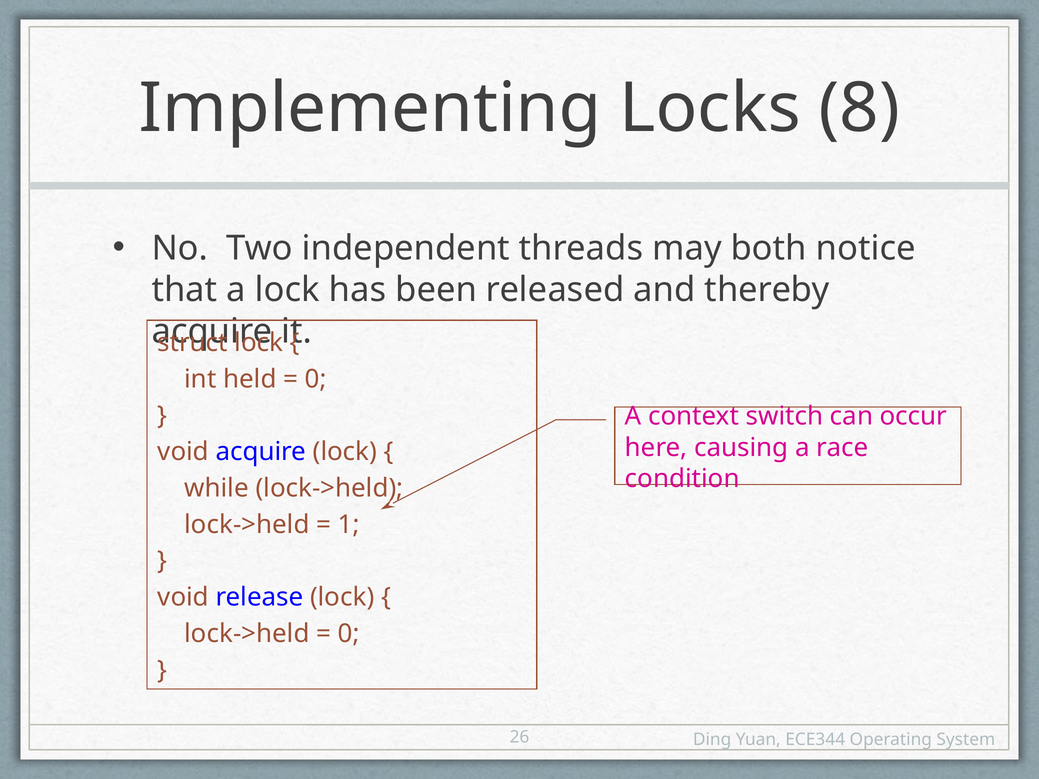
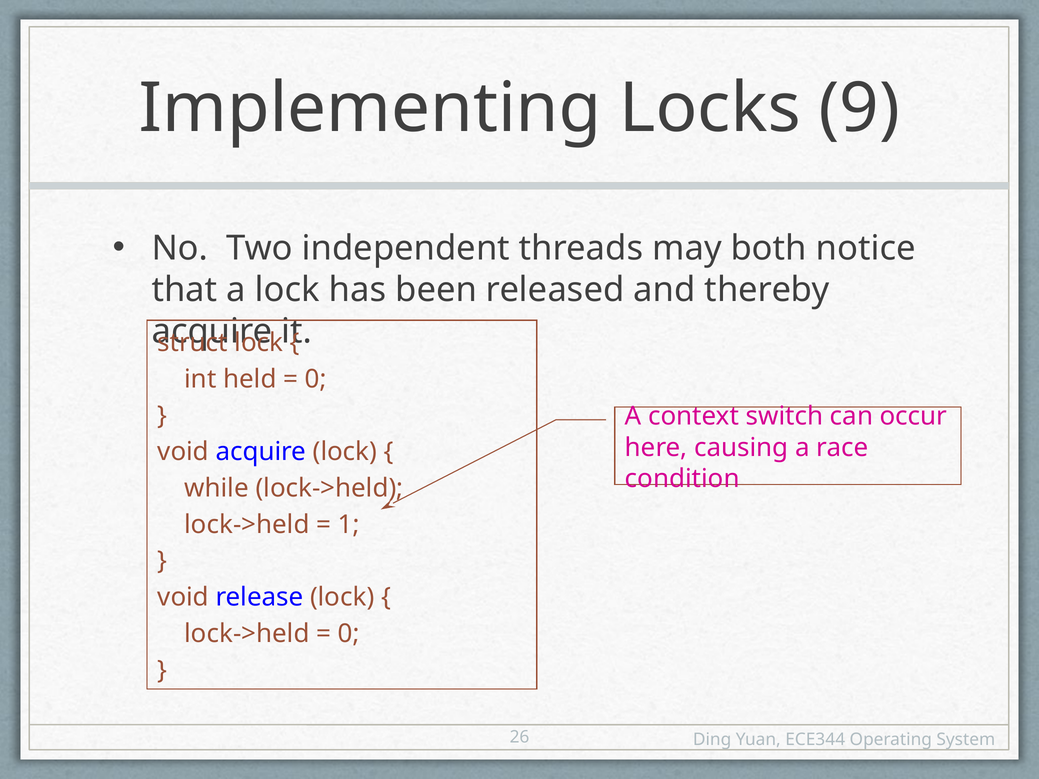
8: 8 -> 9
